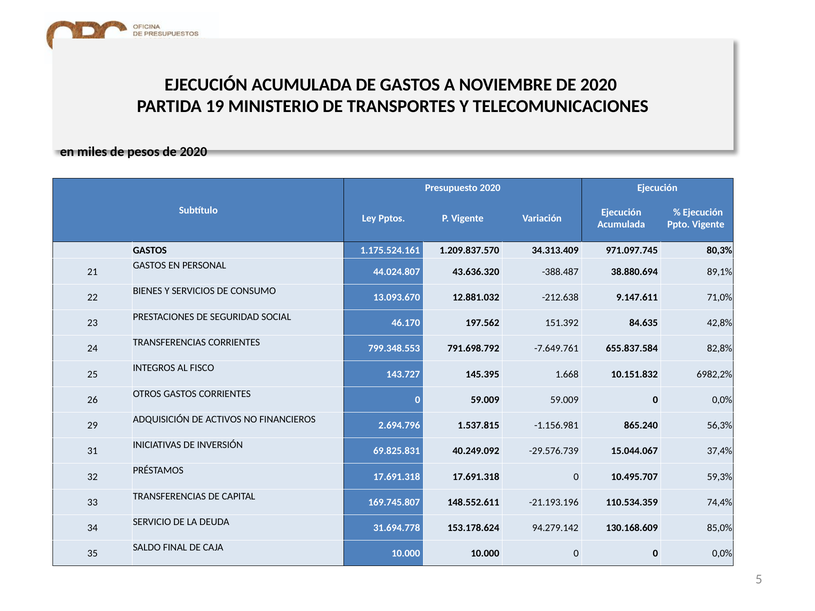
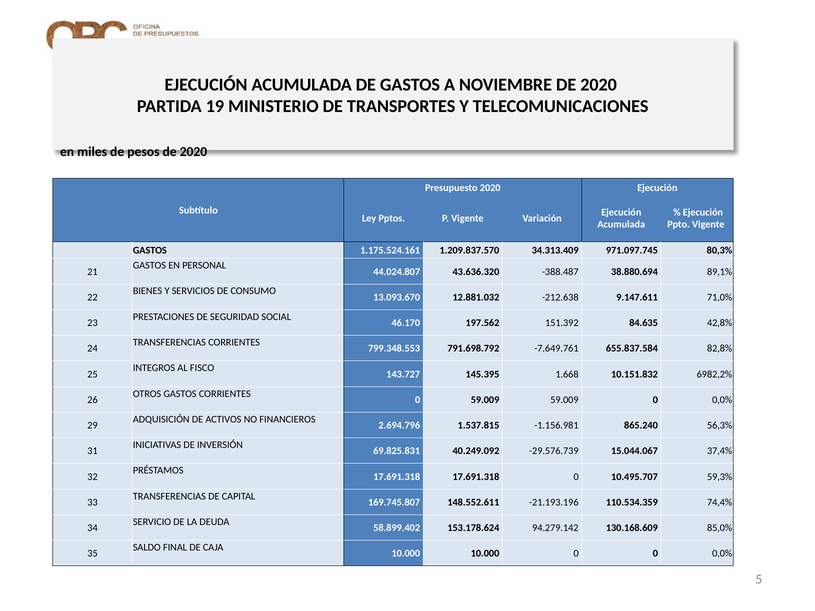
31.694.778: 31.694.778 -> 58.899.402
